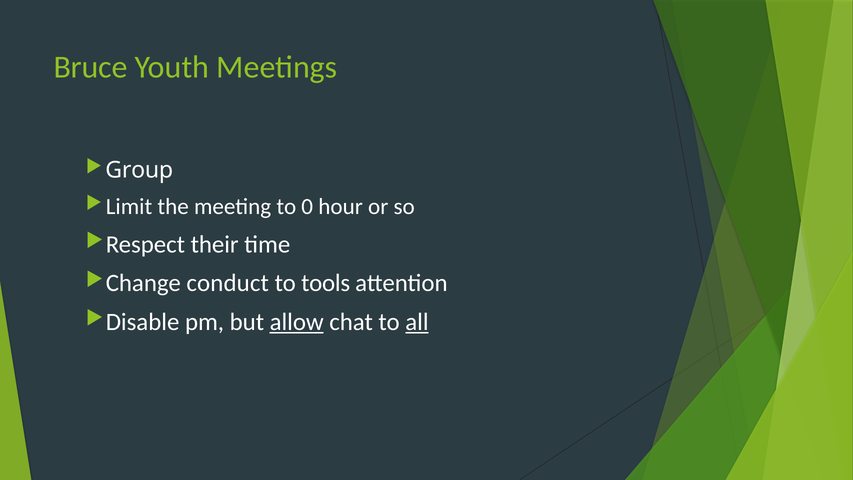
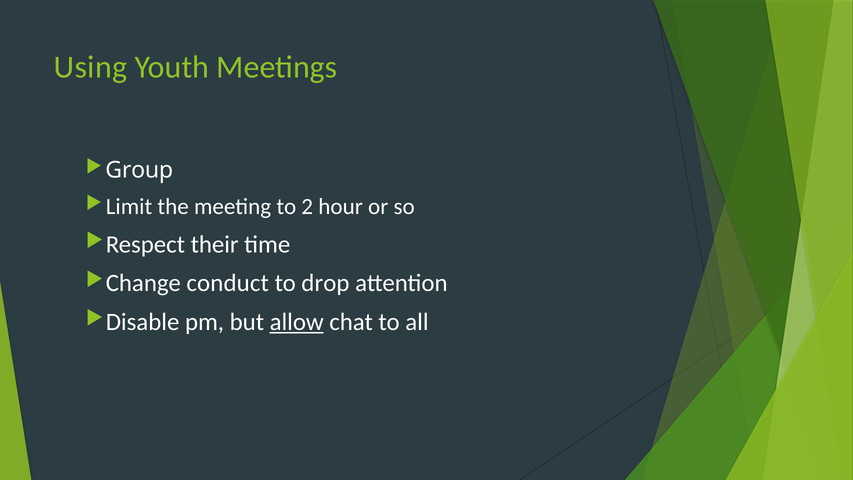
Bruce: Bruce -> Using
0: 0 -> 2
tools: tools -> drop
all underline: present -> none
